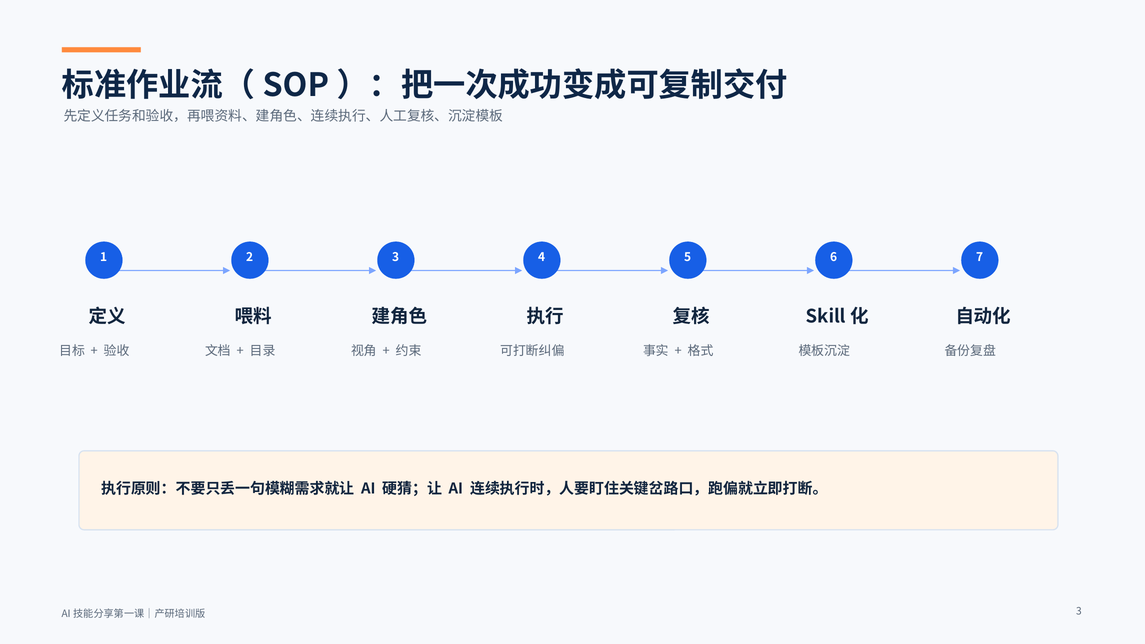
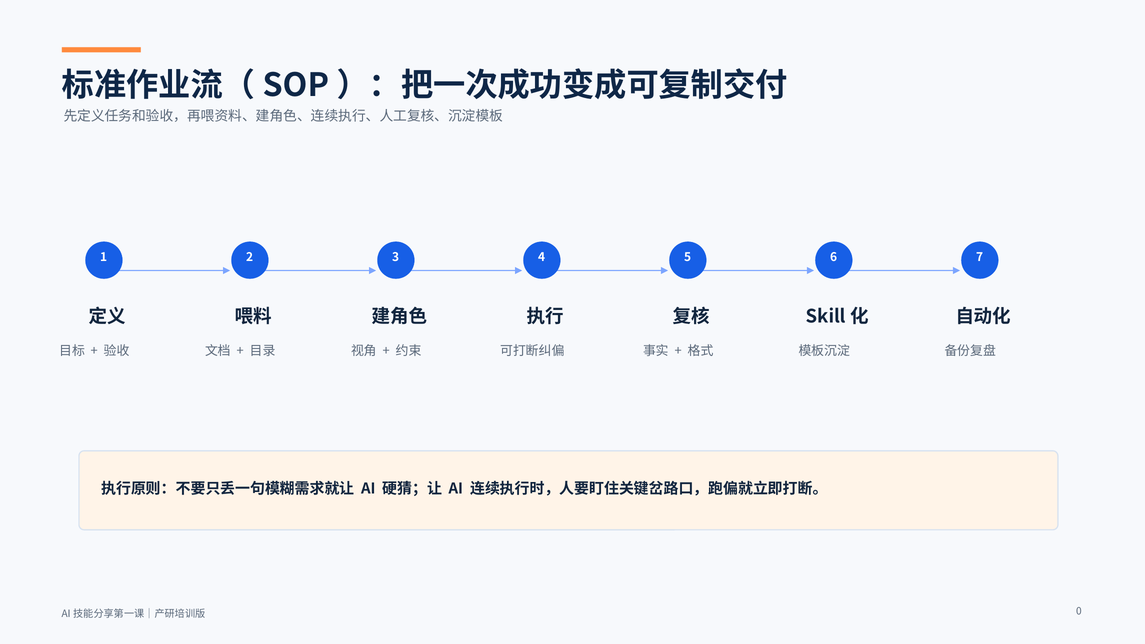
3 at (1079, 611): 3 -> 0
